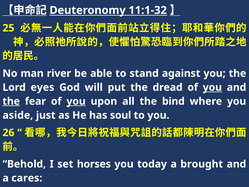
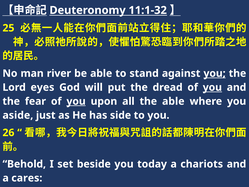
you at (215, 73) underline: none -> present
the at (11, 101) underline: present -> none
the bind: bind -> able
soul: soul -> side
horses: horses -> beside
brought: brought -> chariots
